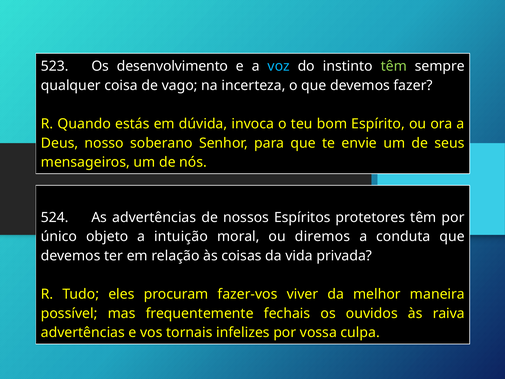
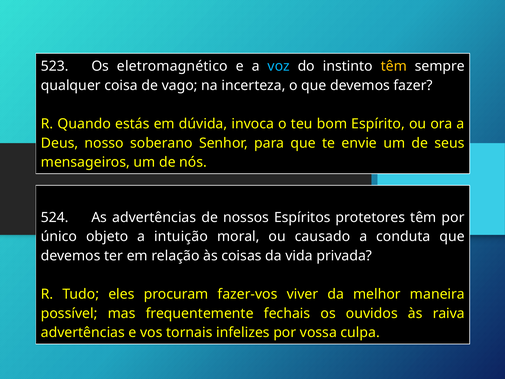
desenvolvimento: desenvolvimento -> eletromagnético
têm at (394, 66) colour: light green -> yellow
diremos: diremos -> causado
